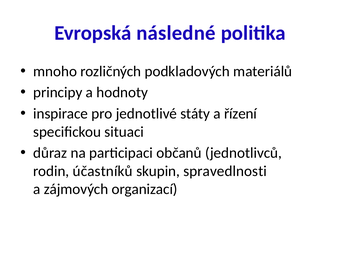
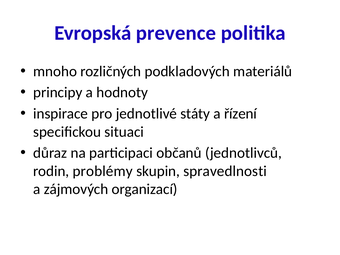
následné: následné -> prevence
účastníků: účastníků -> problémy
